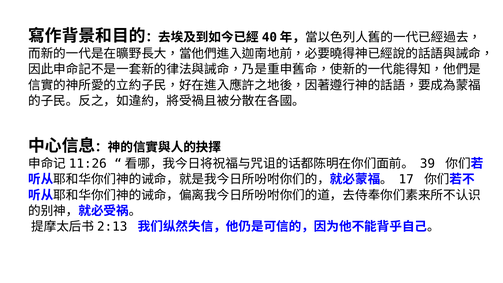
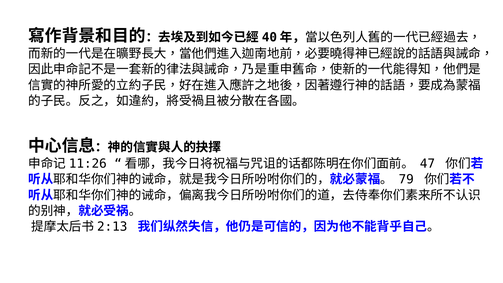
39: 39 -> 47
17: 17 -> 79
